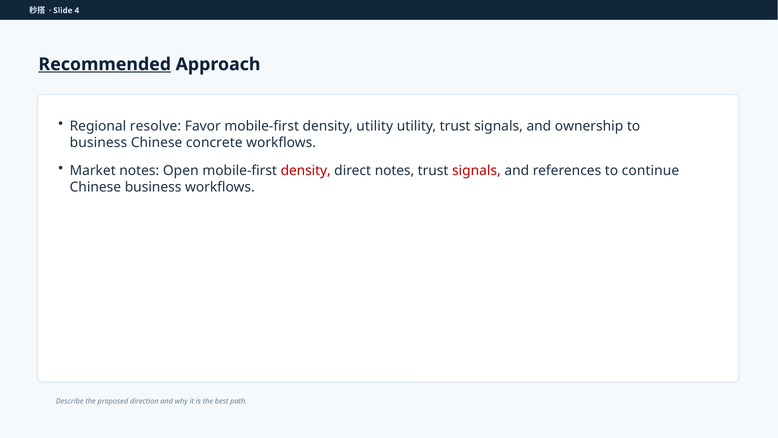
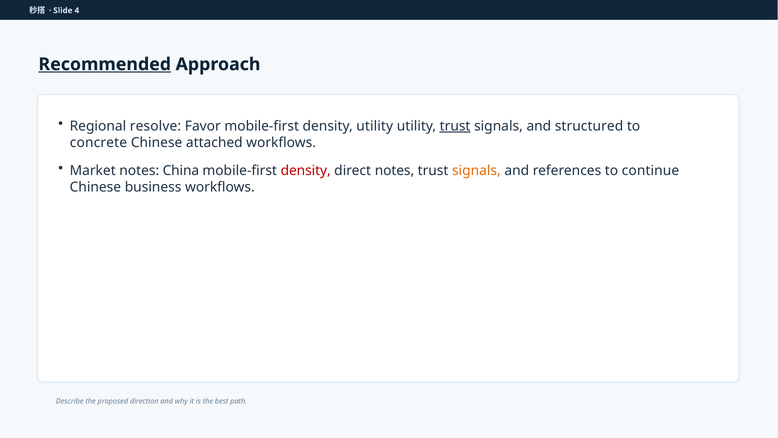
trust at (455, 126) underline: none -> present
ownership: ownership -> structured
business at (98, 142): business -> concrete
concrete: concrete -> attached
Open: Open -> China
signals at (476, 170) colour: red -> orange
